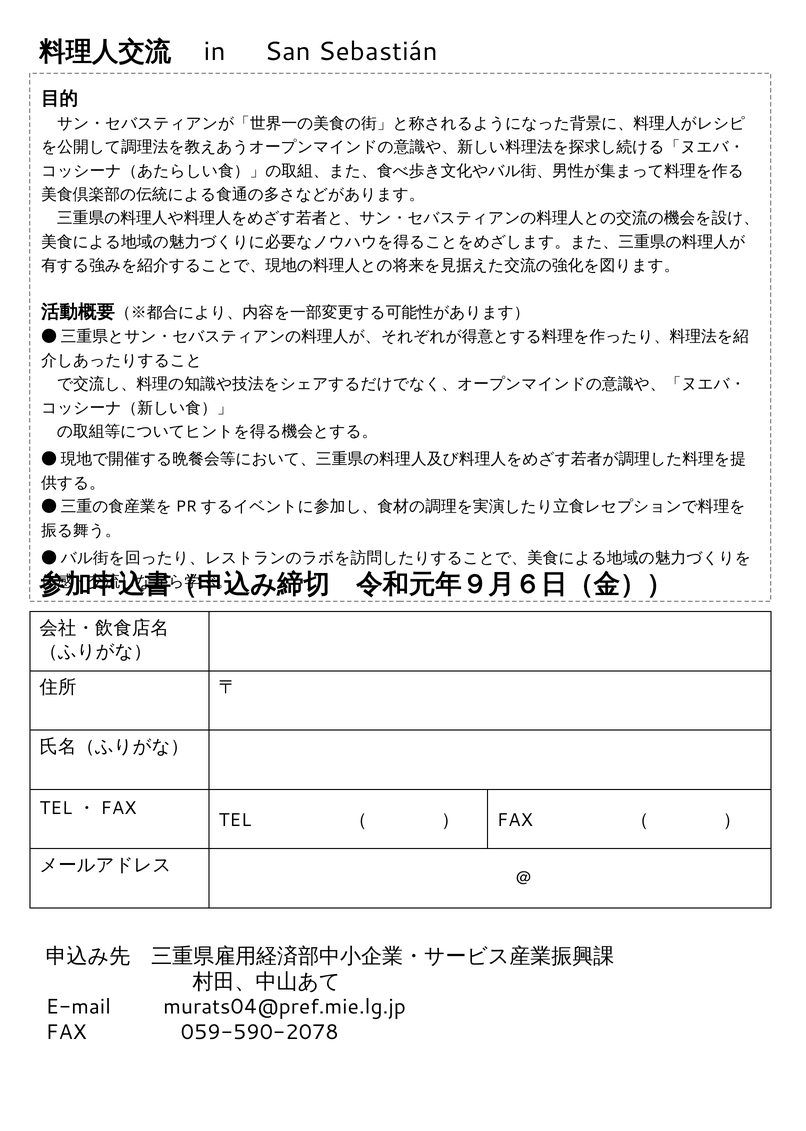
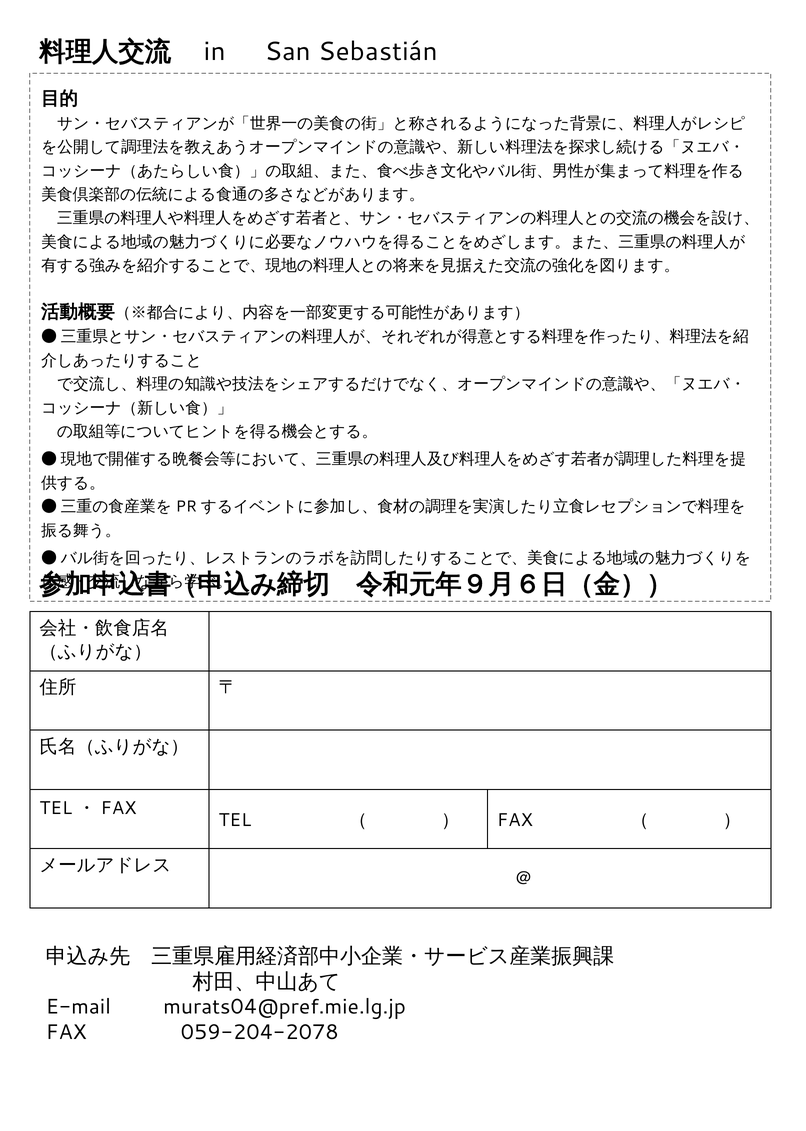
059-590-2078: 059-590-2078 -> 059-204-2078
